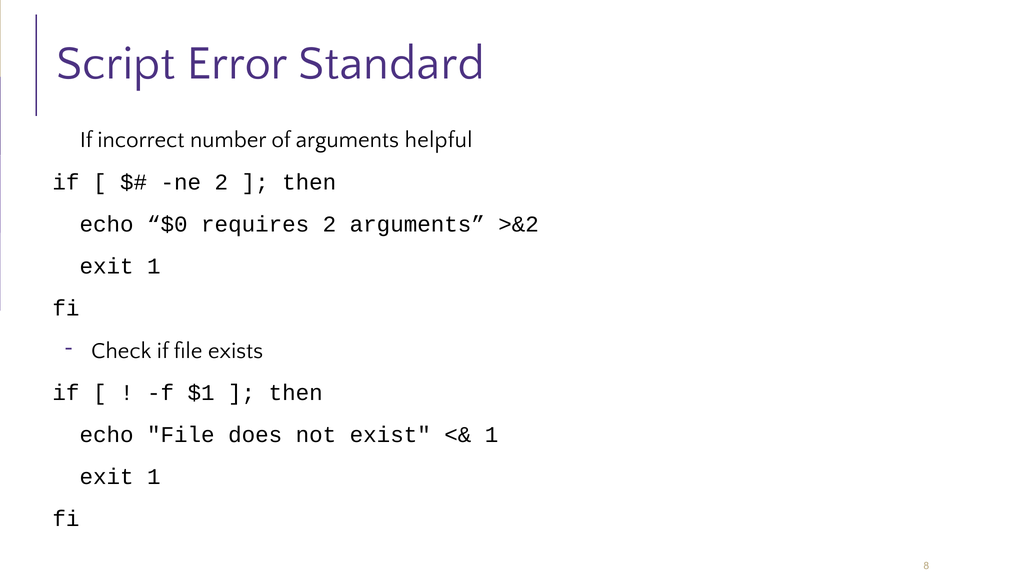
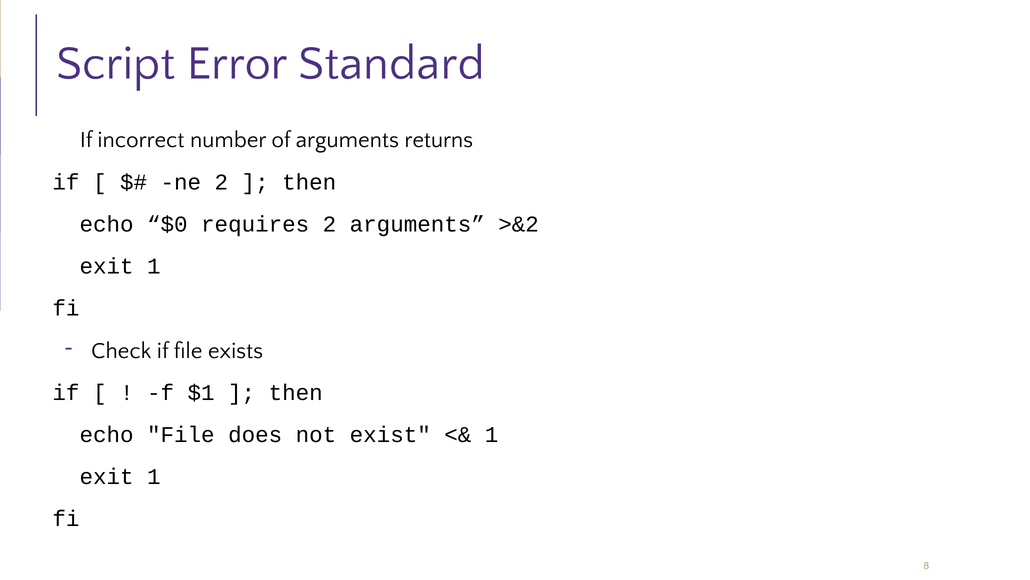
helpful: helpful -> returns
